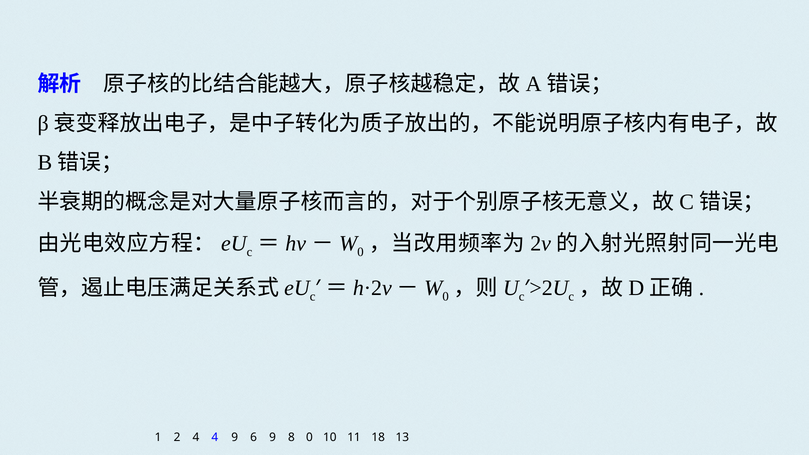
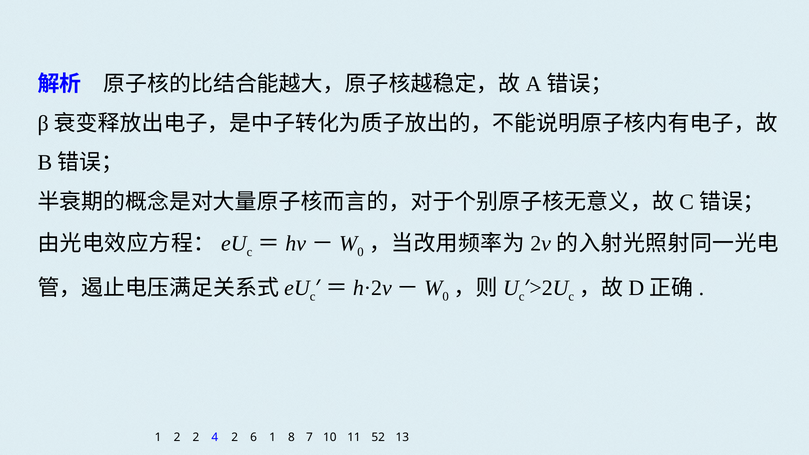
2 4: 4 -> 2
4 9: 9 -> 2
6 9: 9 -> 1
8 0: 0 -> 7
18: 18 -> 52
